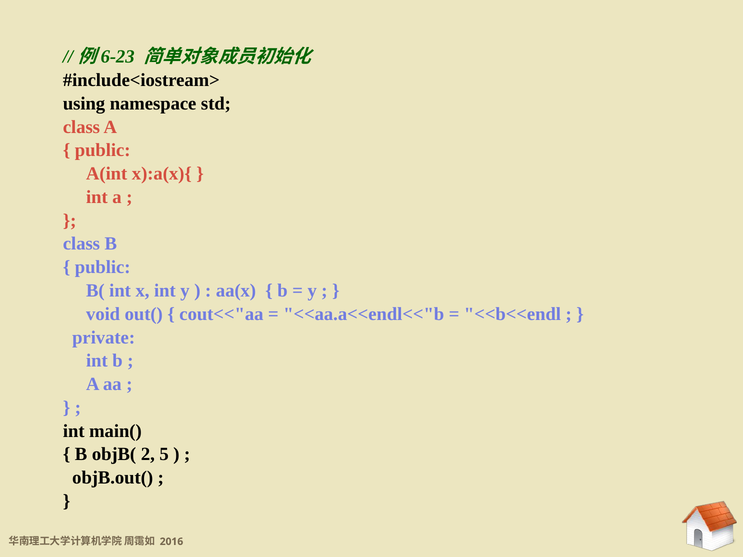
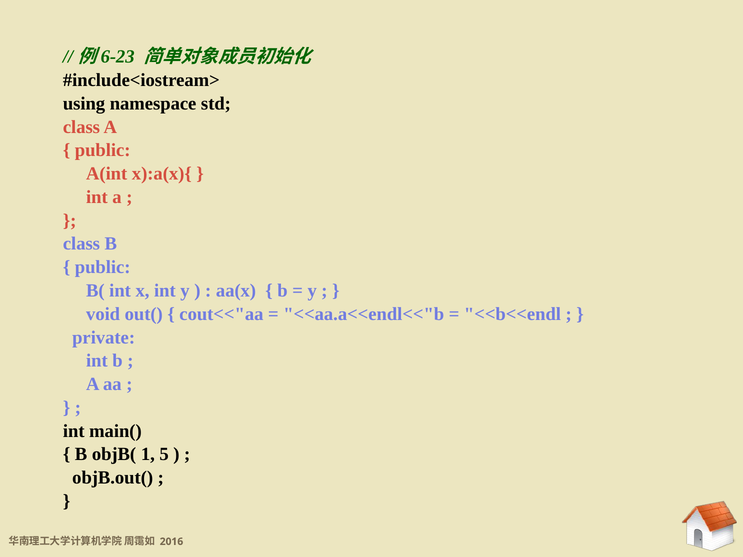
2: 2 -> 1
